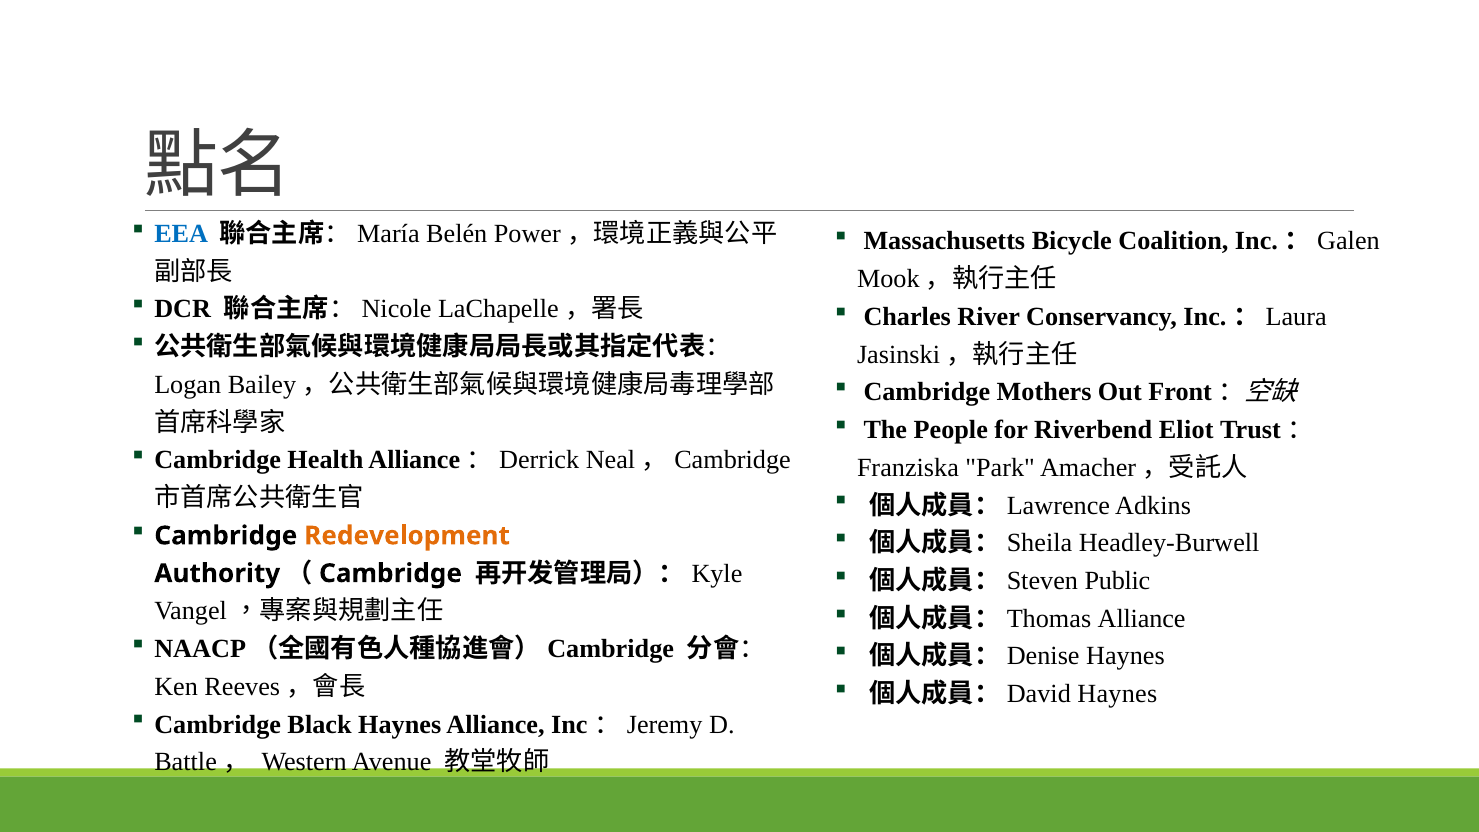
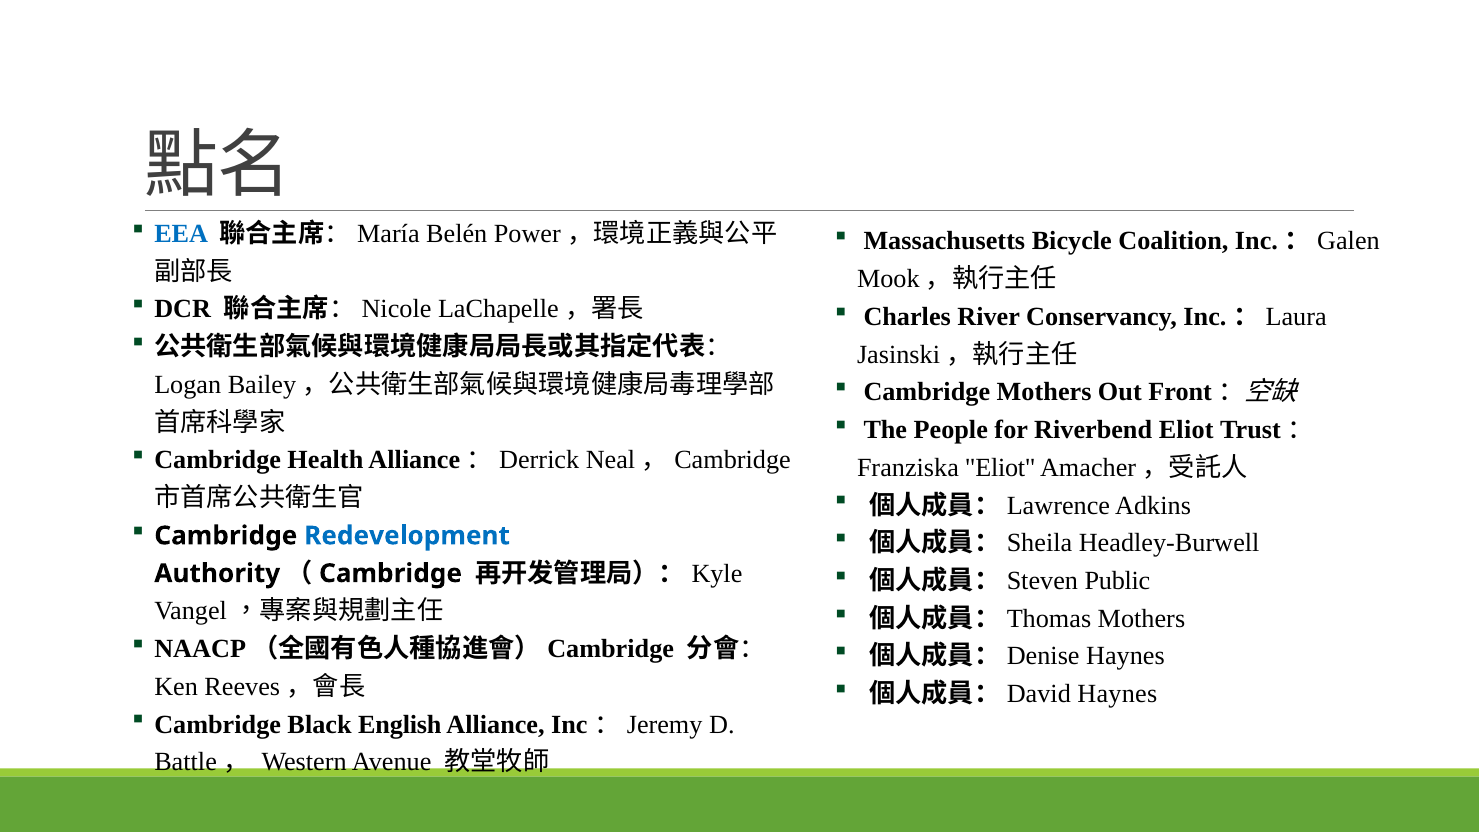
Park at (1000, 468): Park -> Eliot
Redevelopment colour: orange -> blue
Alliance at (1142, 619): Alliance -> Mothers
Black Haynes: Haynes -> English
